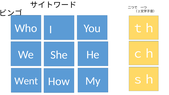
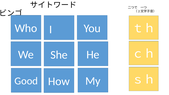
Went: Went -> Good
